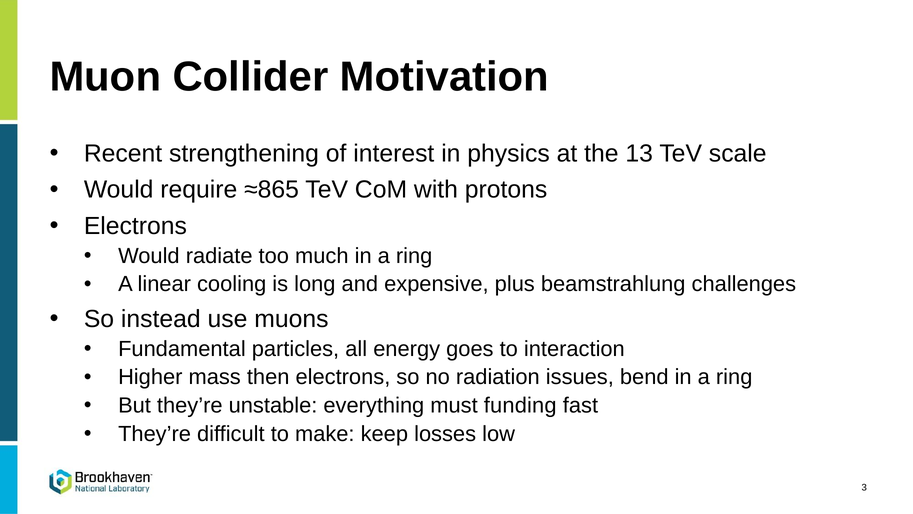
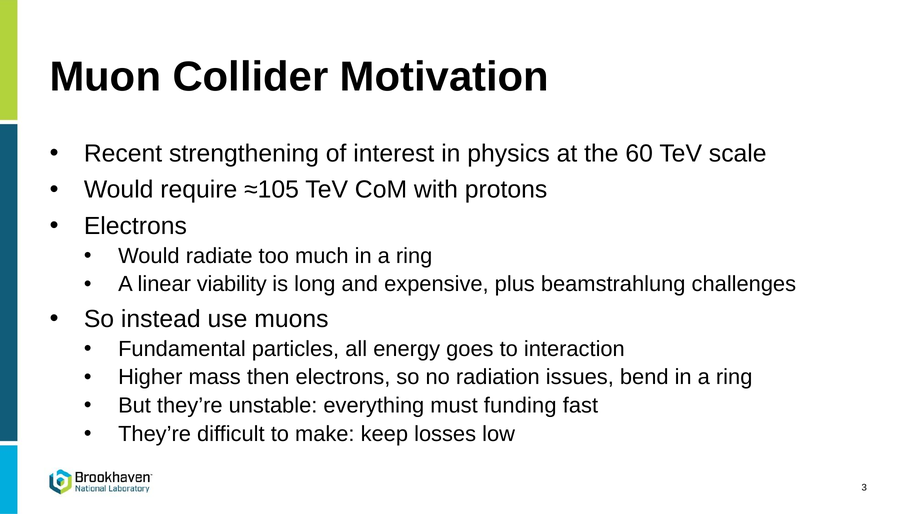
13: 13 -> 60
≈865: ≈865 -> ≈105
cooling: cooling -> viability
